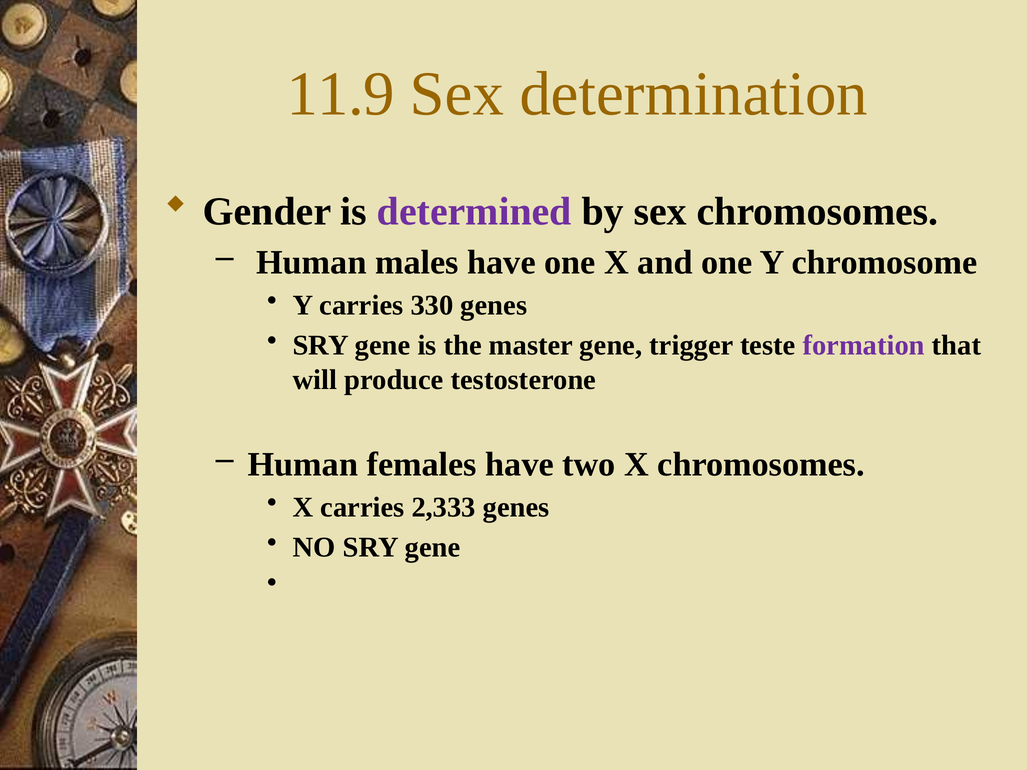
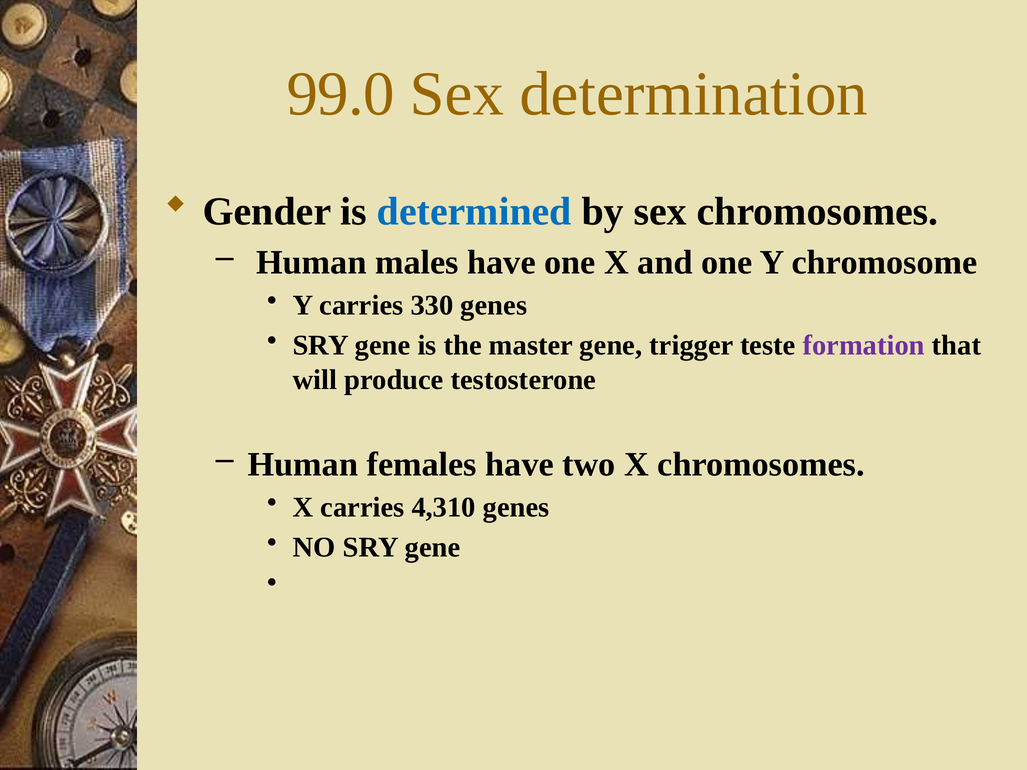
11.9: 11.9 -> 99.0
determined colour: purple -> blue
2,333: 2,333 -> 4,310
